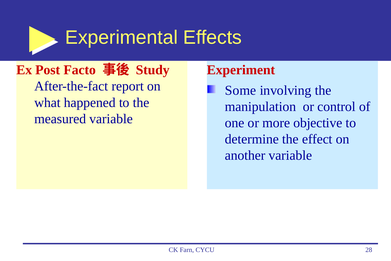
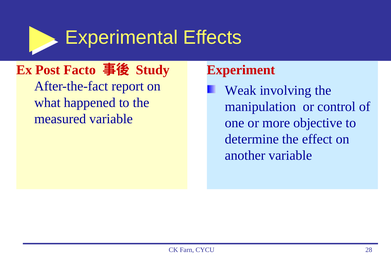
Some: Some -> Weak
